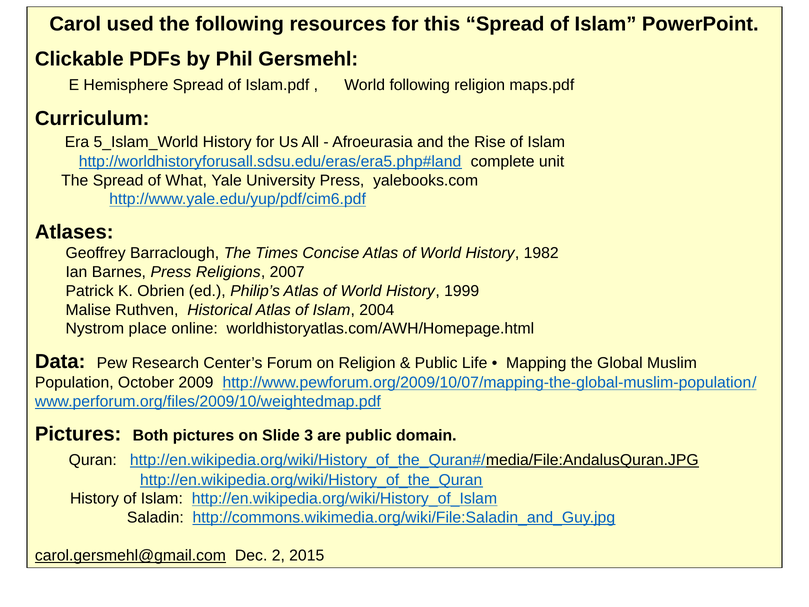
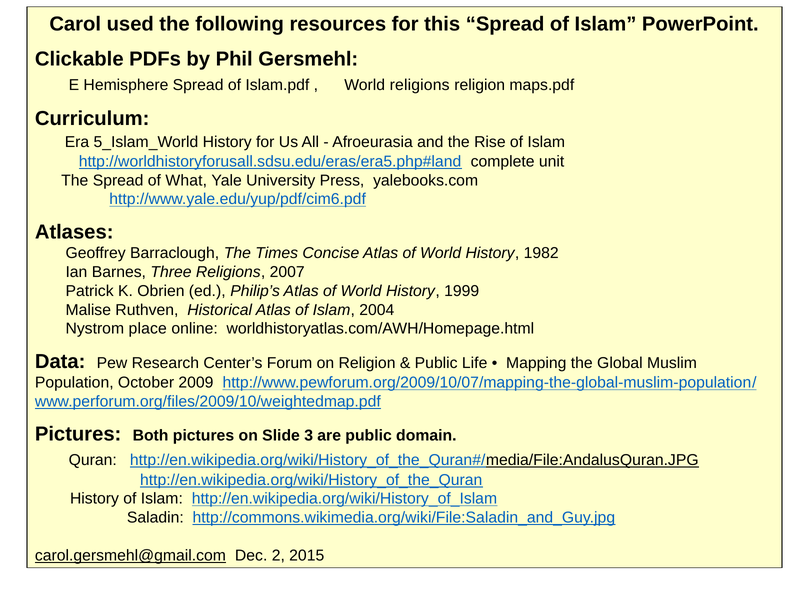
World following: following -> religions
Barnes Press: Press -> Three
